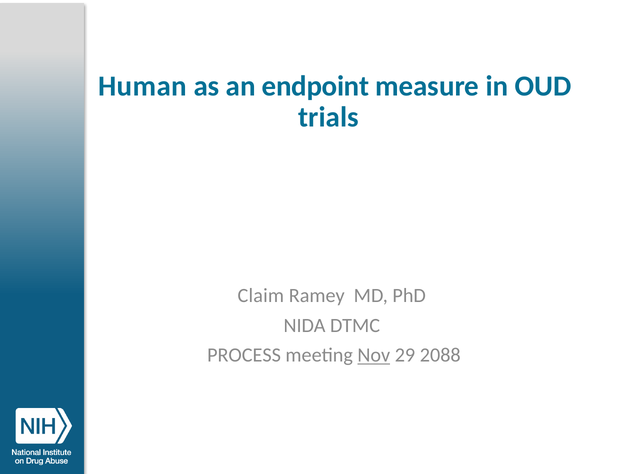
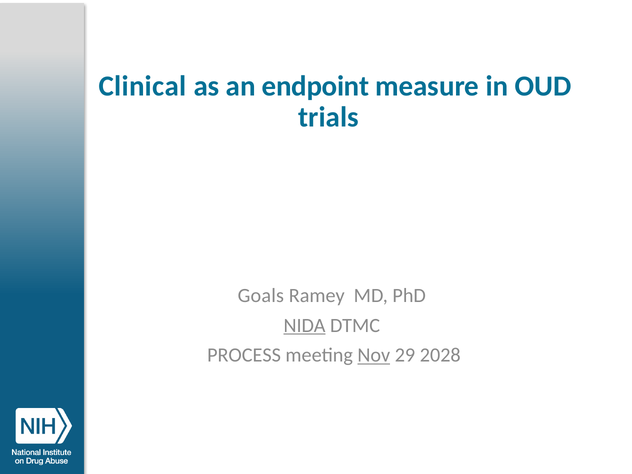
Human: Human -> Clinical
Claim: Claim -> Goals
NIDA underline: none -> present
2088: 2088 -> 2028
